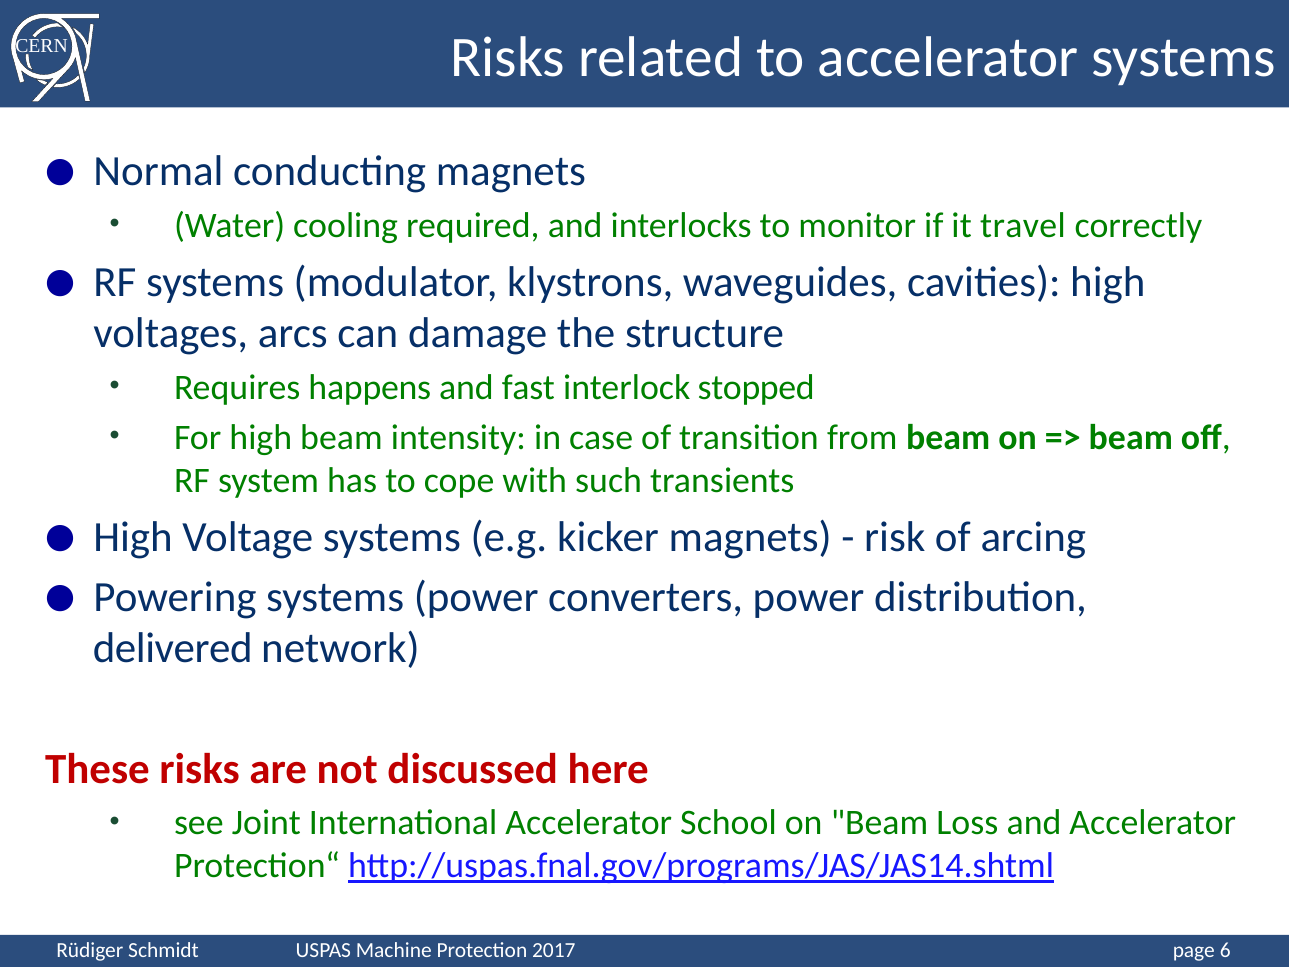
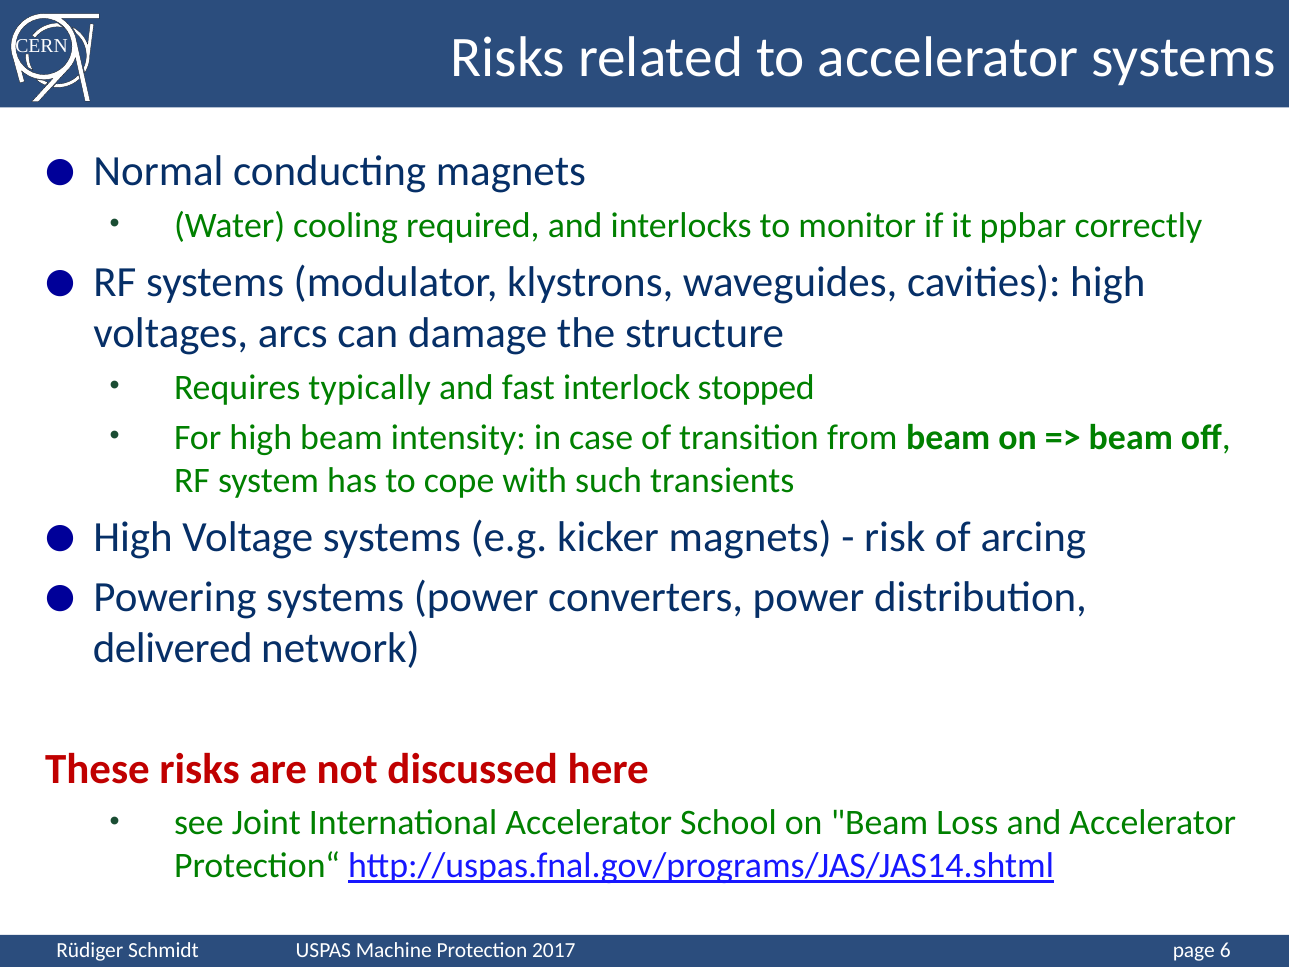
travel: travel -> ppbar
happens: happens -> typically
